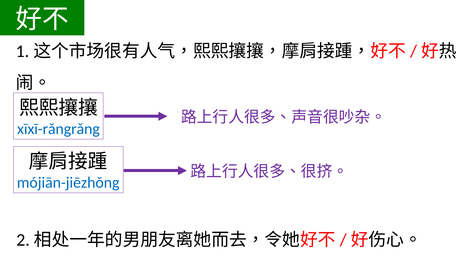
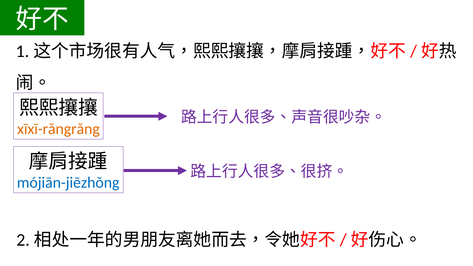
xīxī-rǎngrǎng colour: blue -> orange
